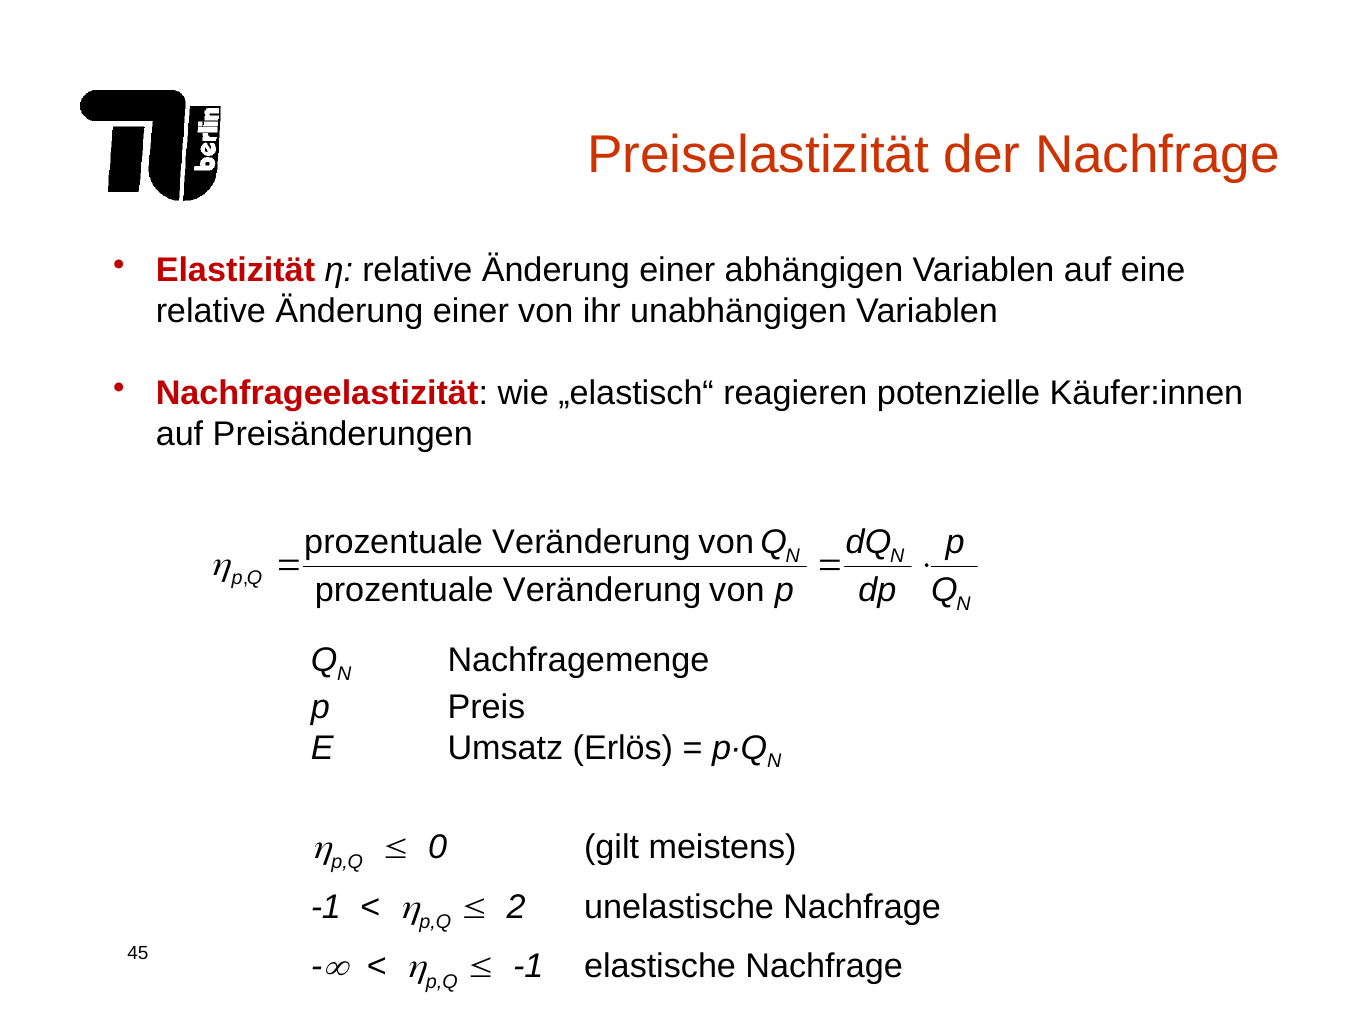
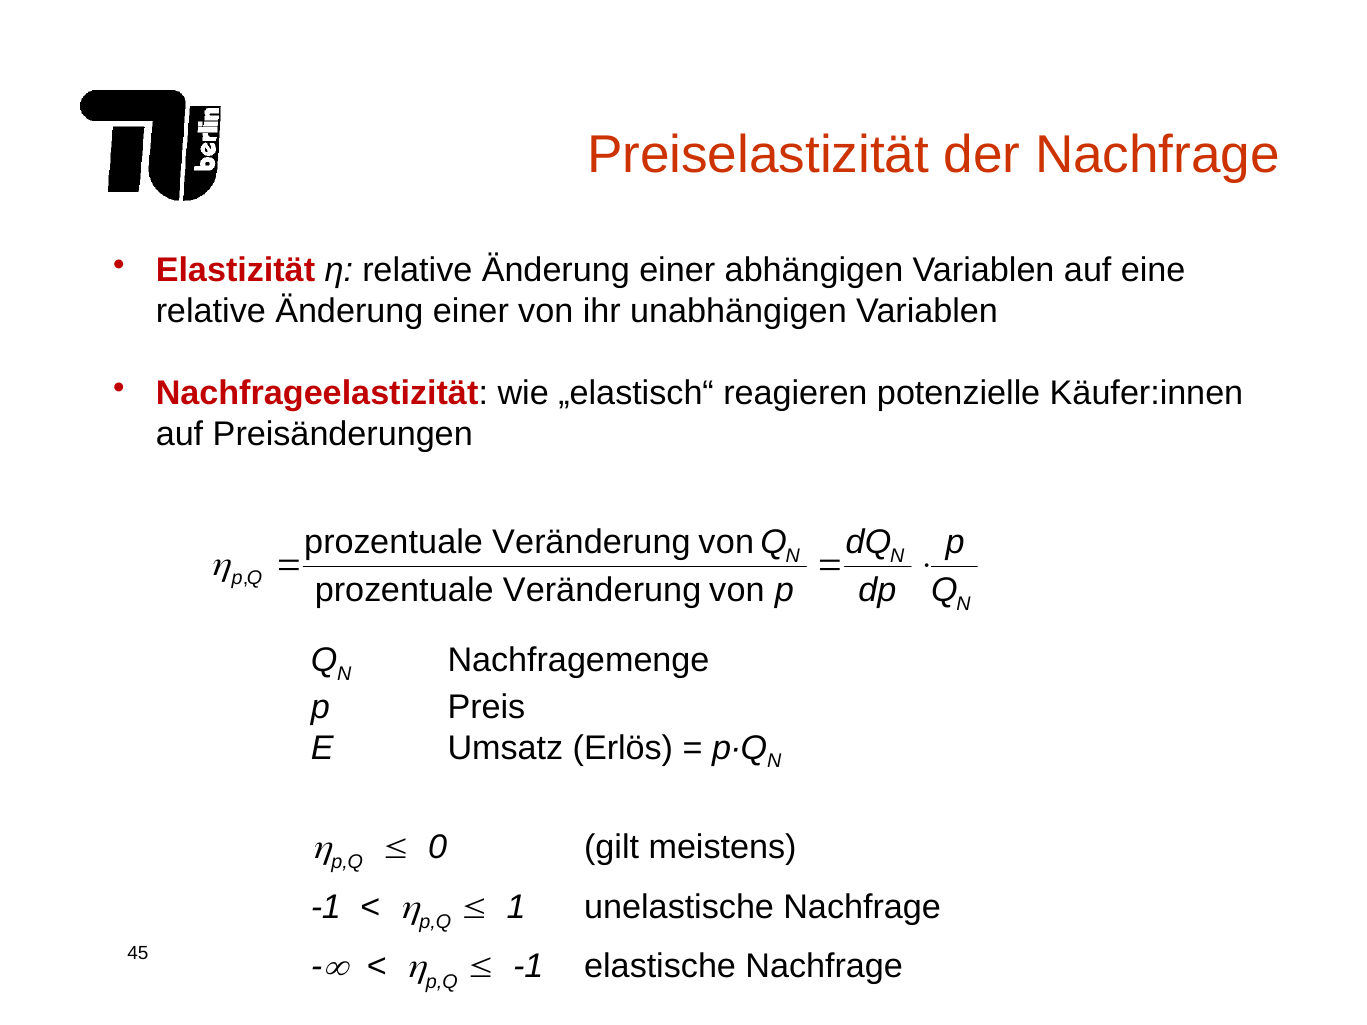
2: 2 -> 1
